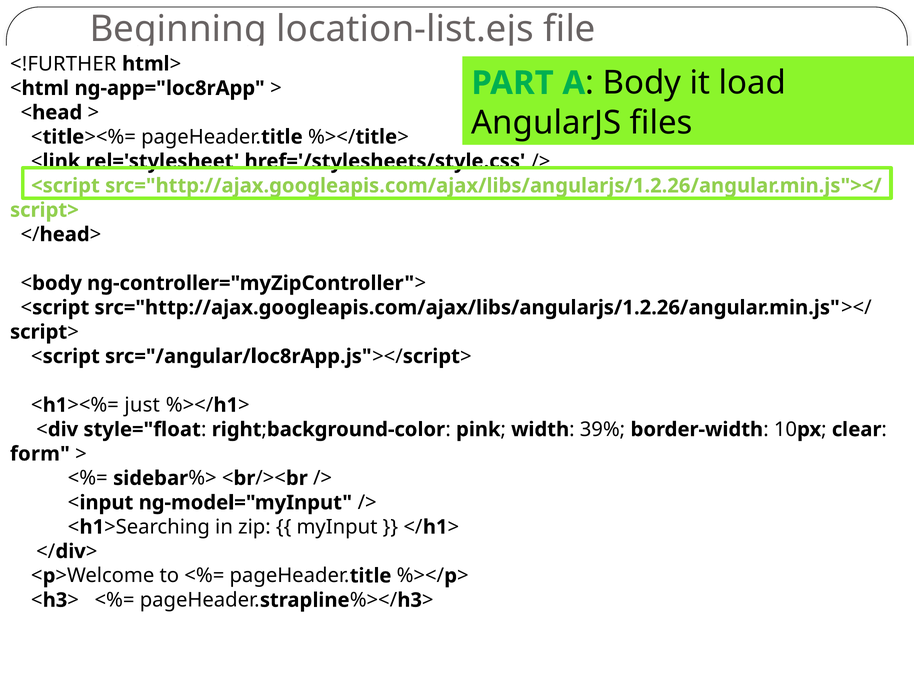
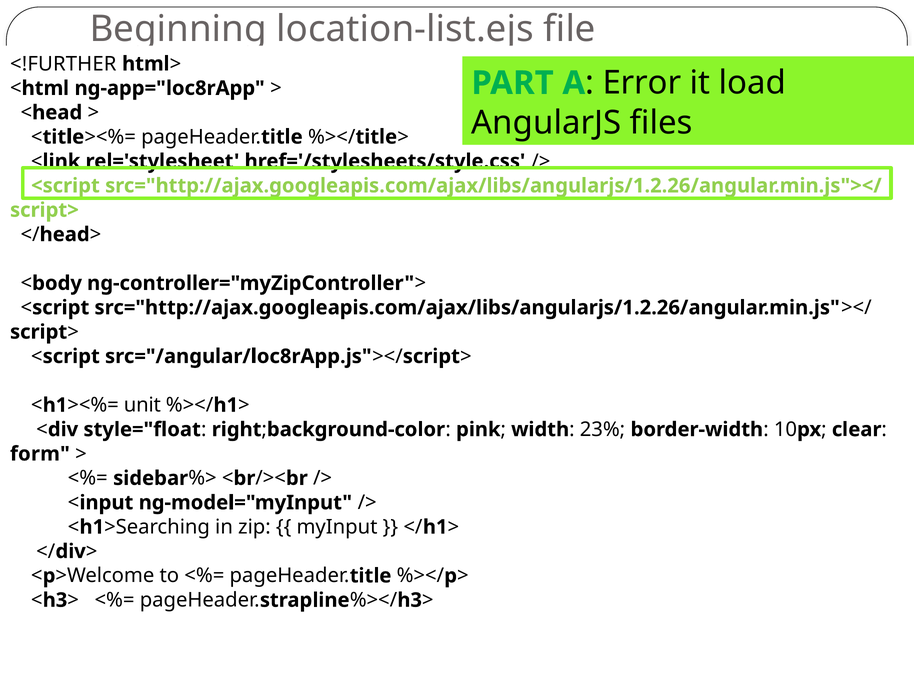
Body: Body -> Error
just: just -> unit
39%: 39% -> 23%
